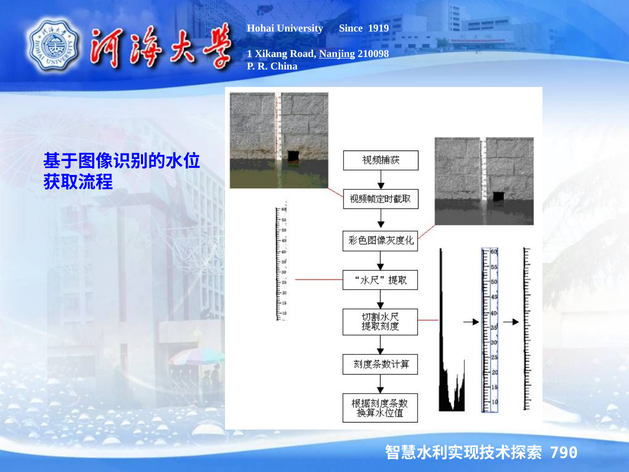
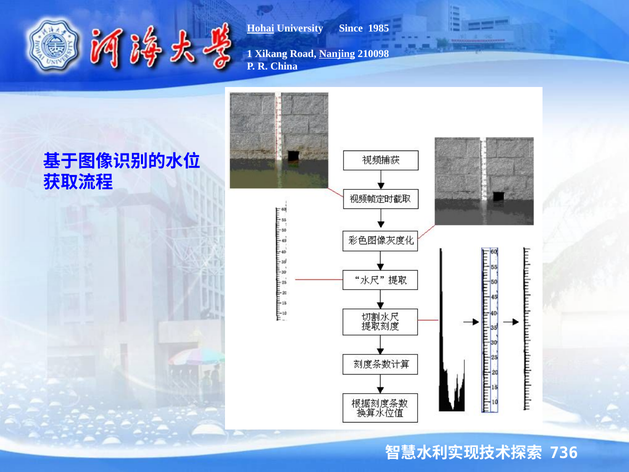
Hohai underline: none -> present
1919: 1919 -> 1985
790: 790 -> 736
